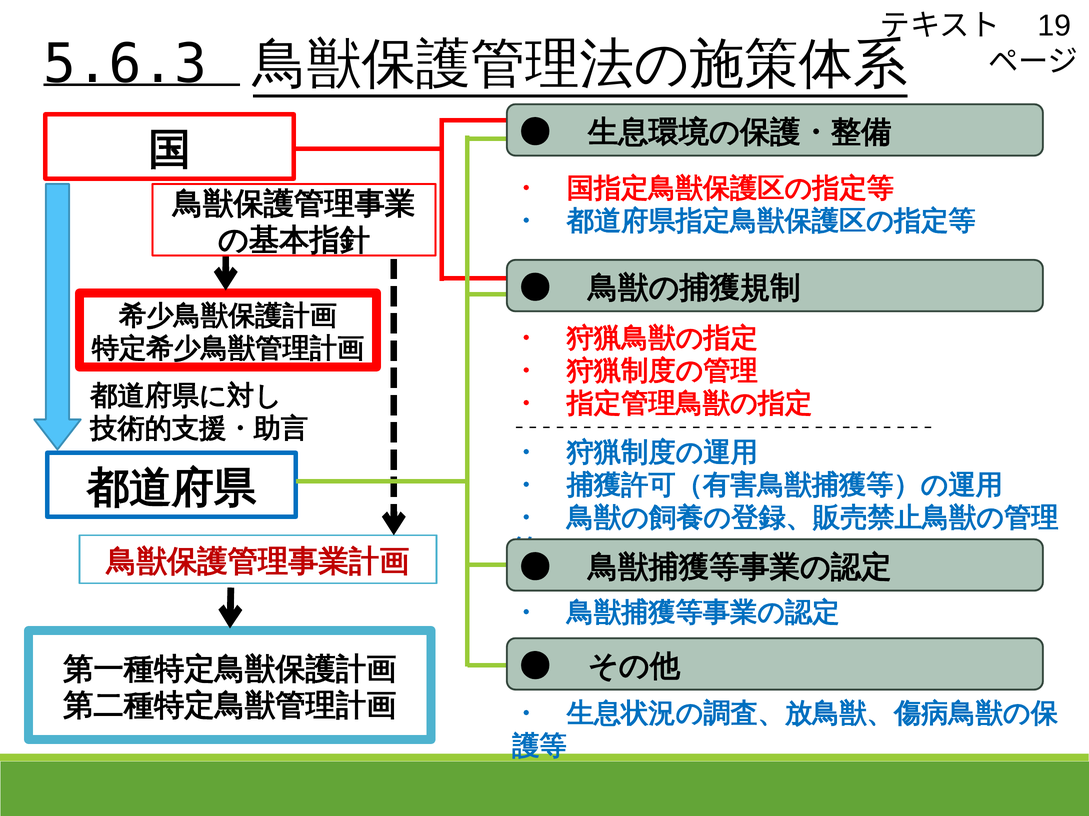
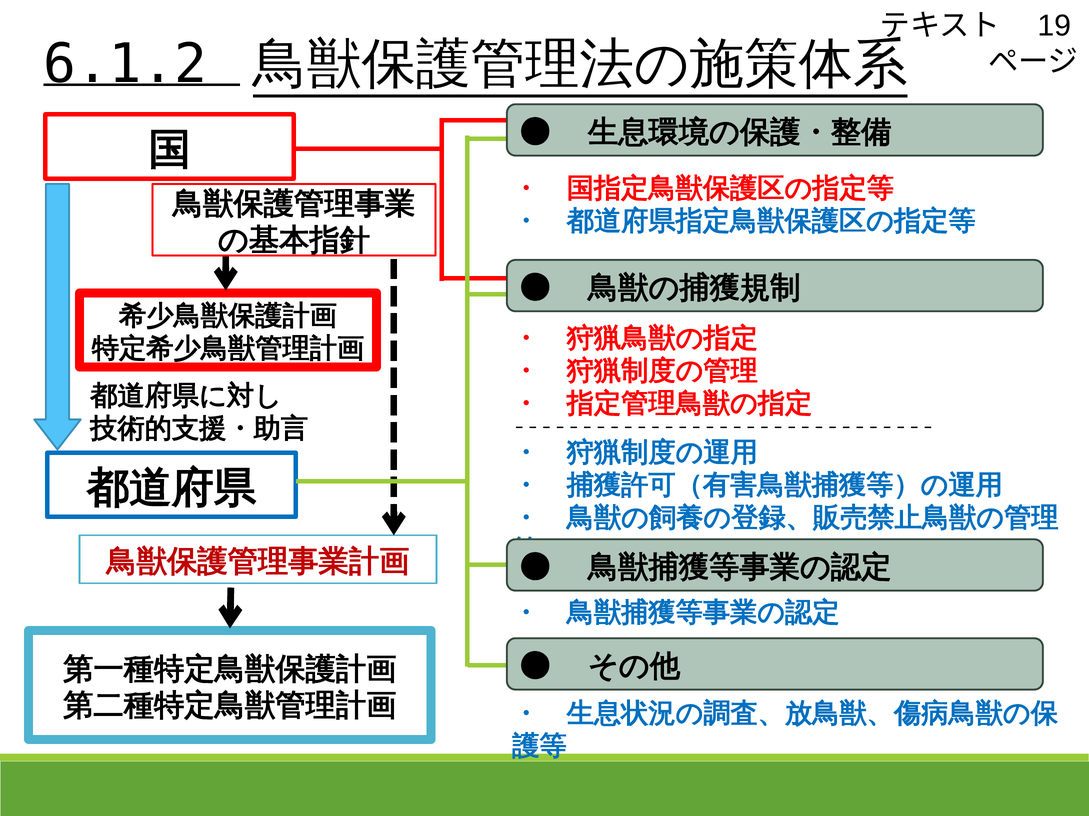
5.6.3: 5.6.3 -> 6.1.2
